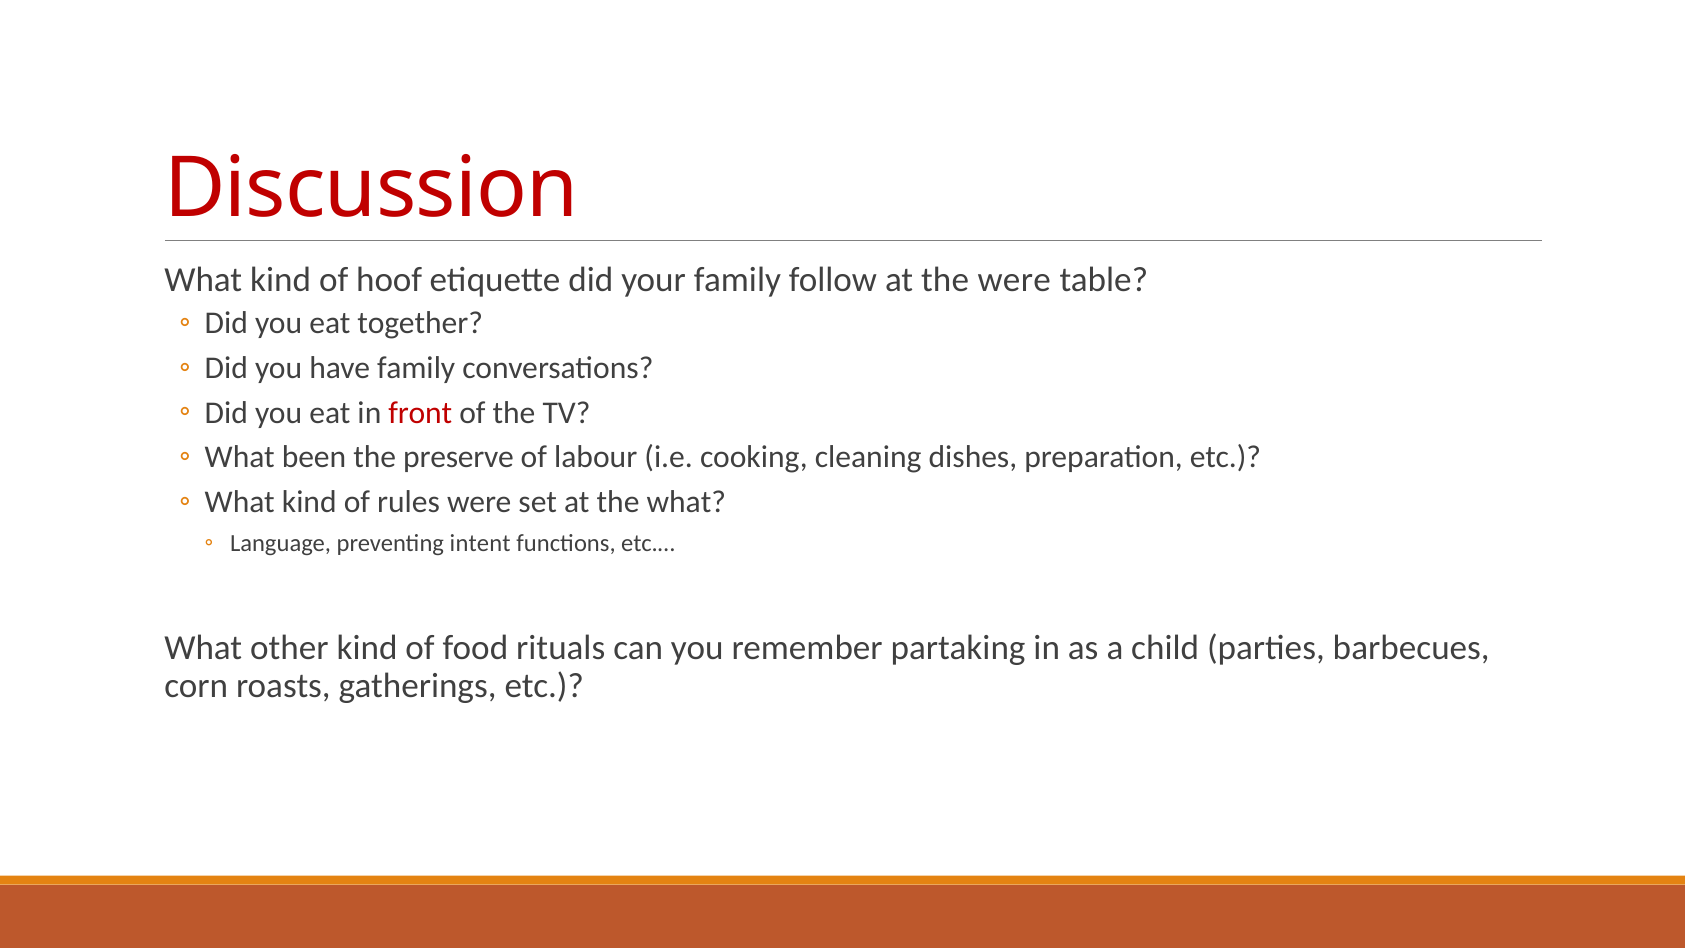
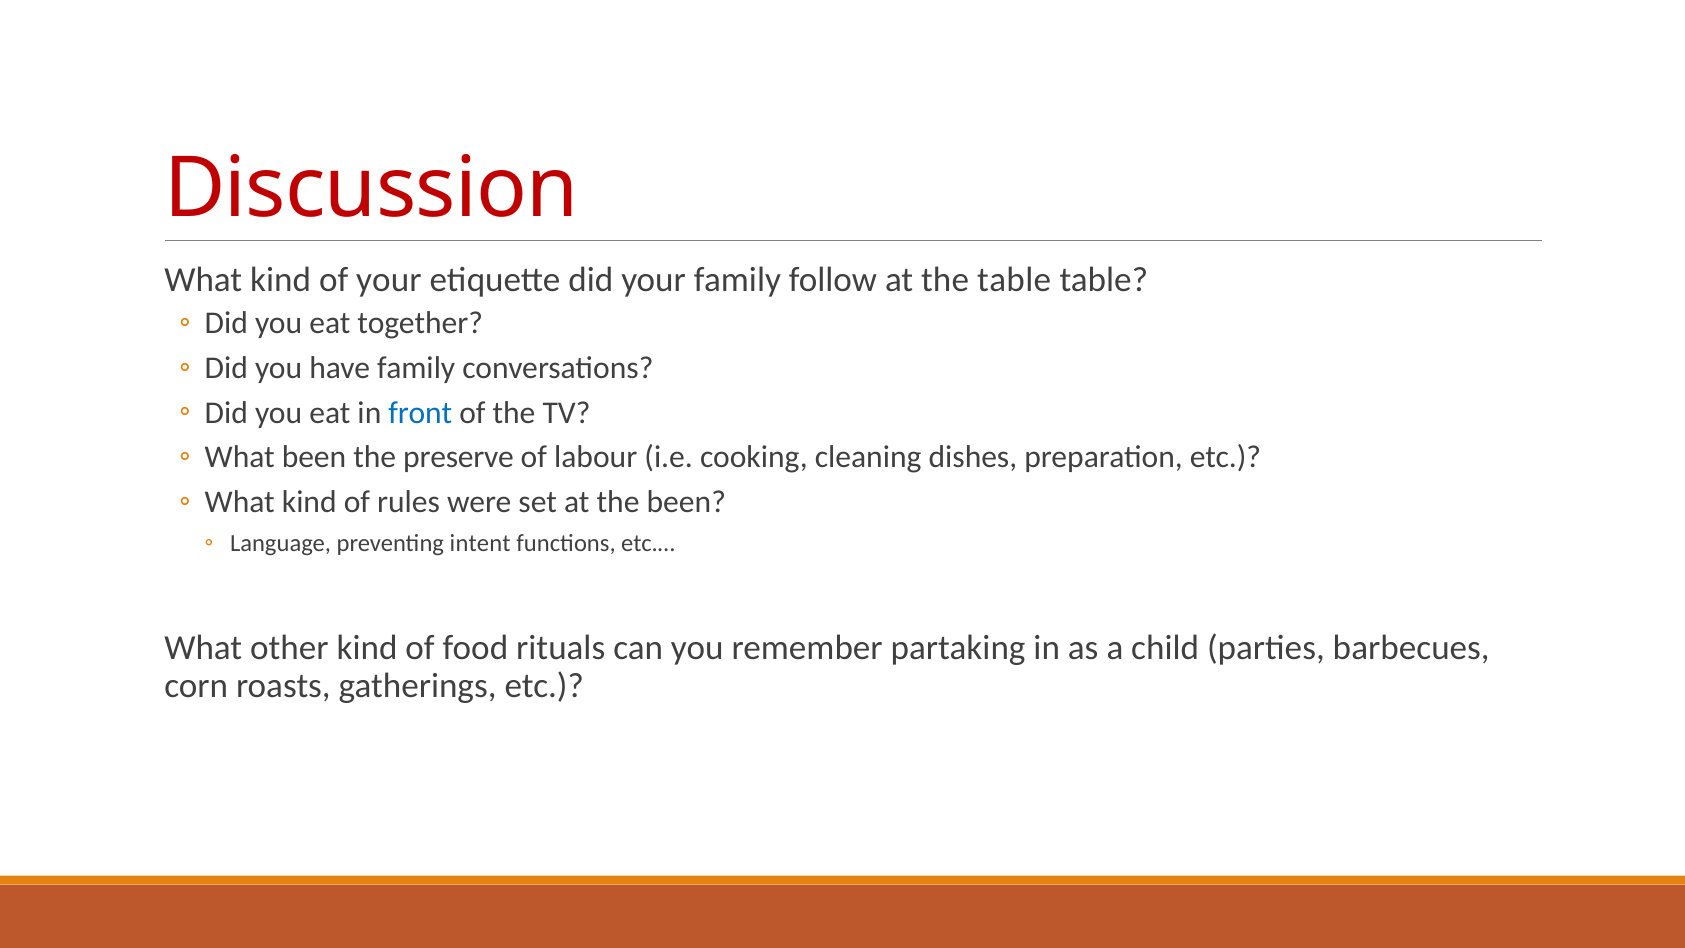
of hoof: hoof -> your
the were: were -> table
front colour: red -> blue
the what: what -> been
